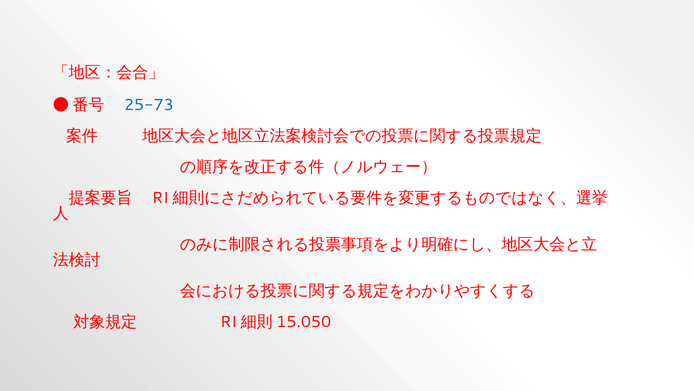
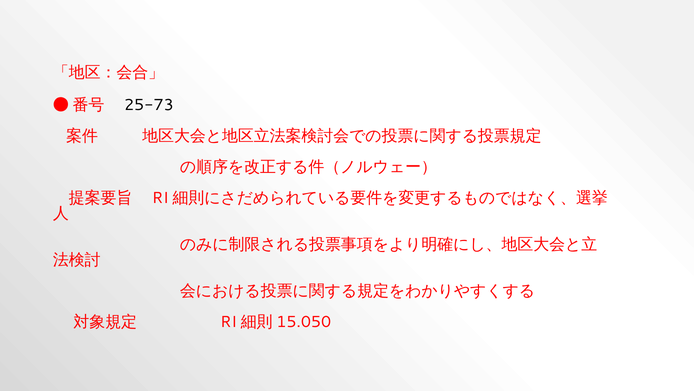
25-73 colour: blue -> black
